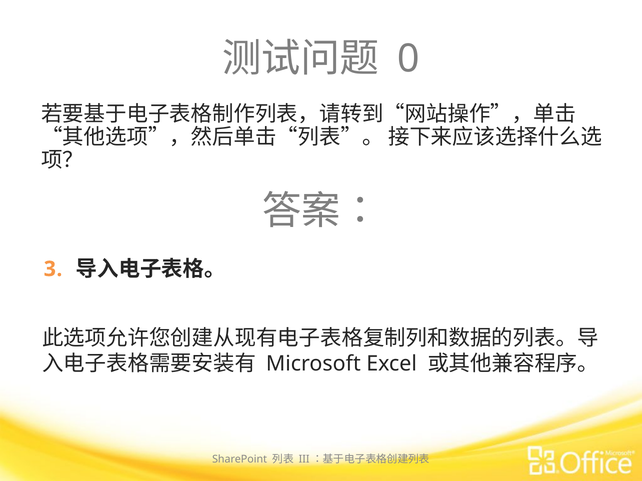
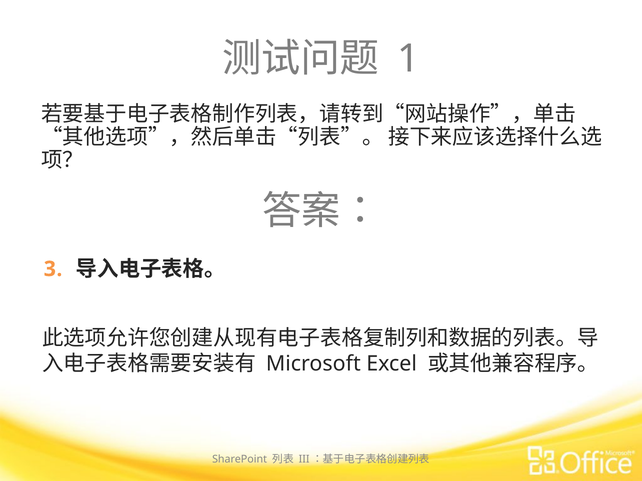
0: 0 -> 1
